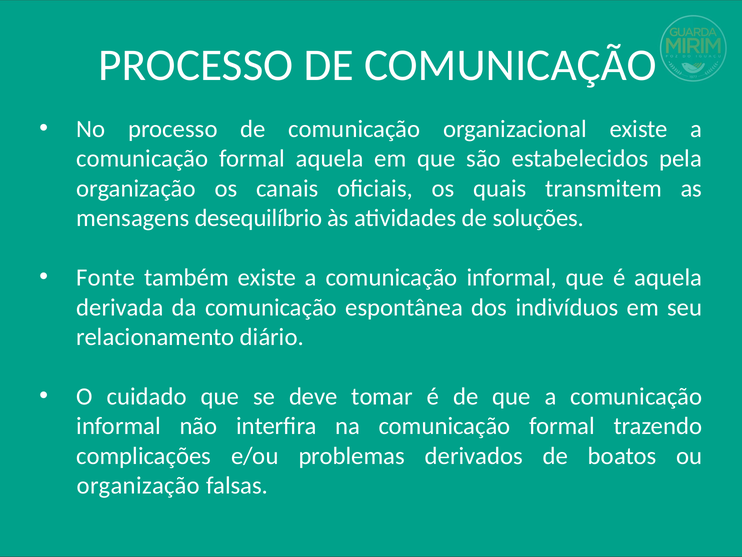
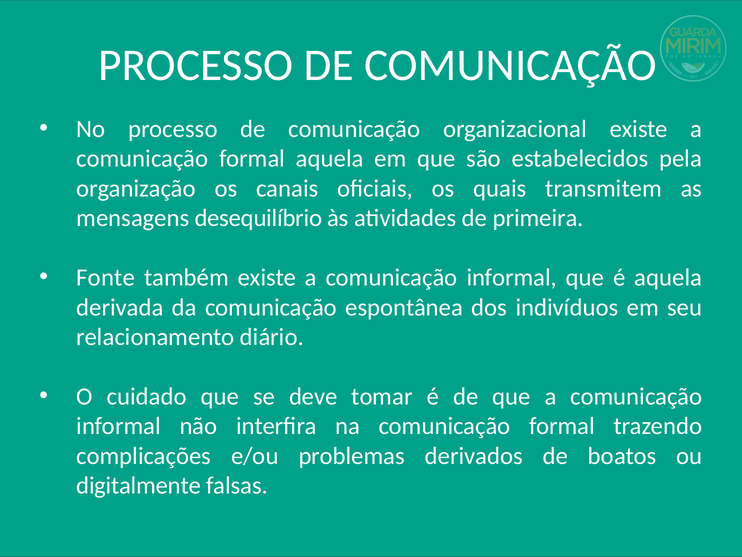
soluções: soluções -> primeira
organização at (138, 485): organização -> digitalmente
